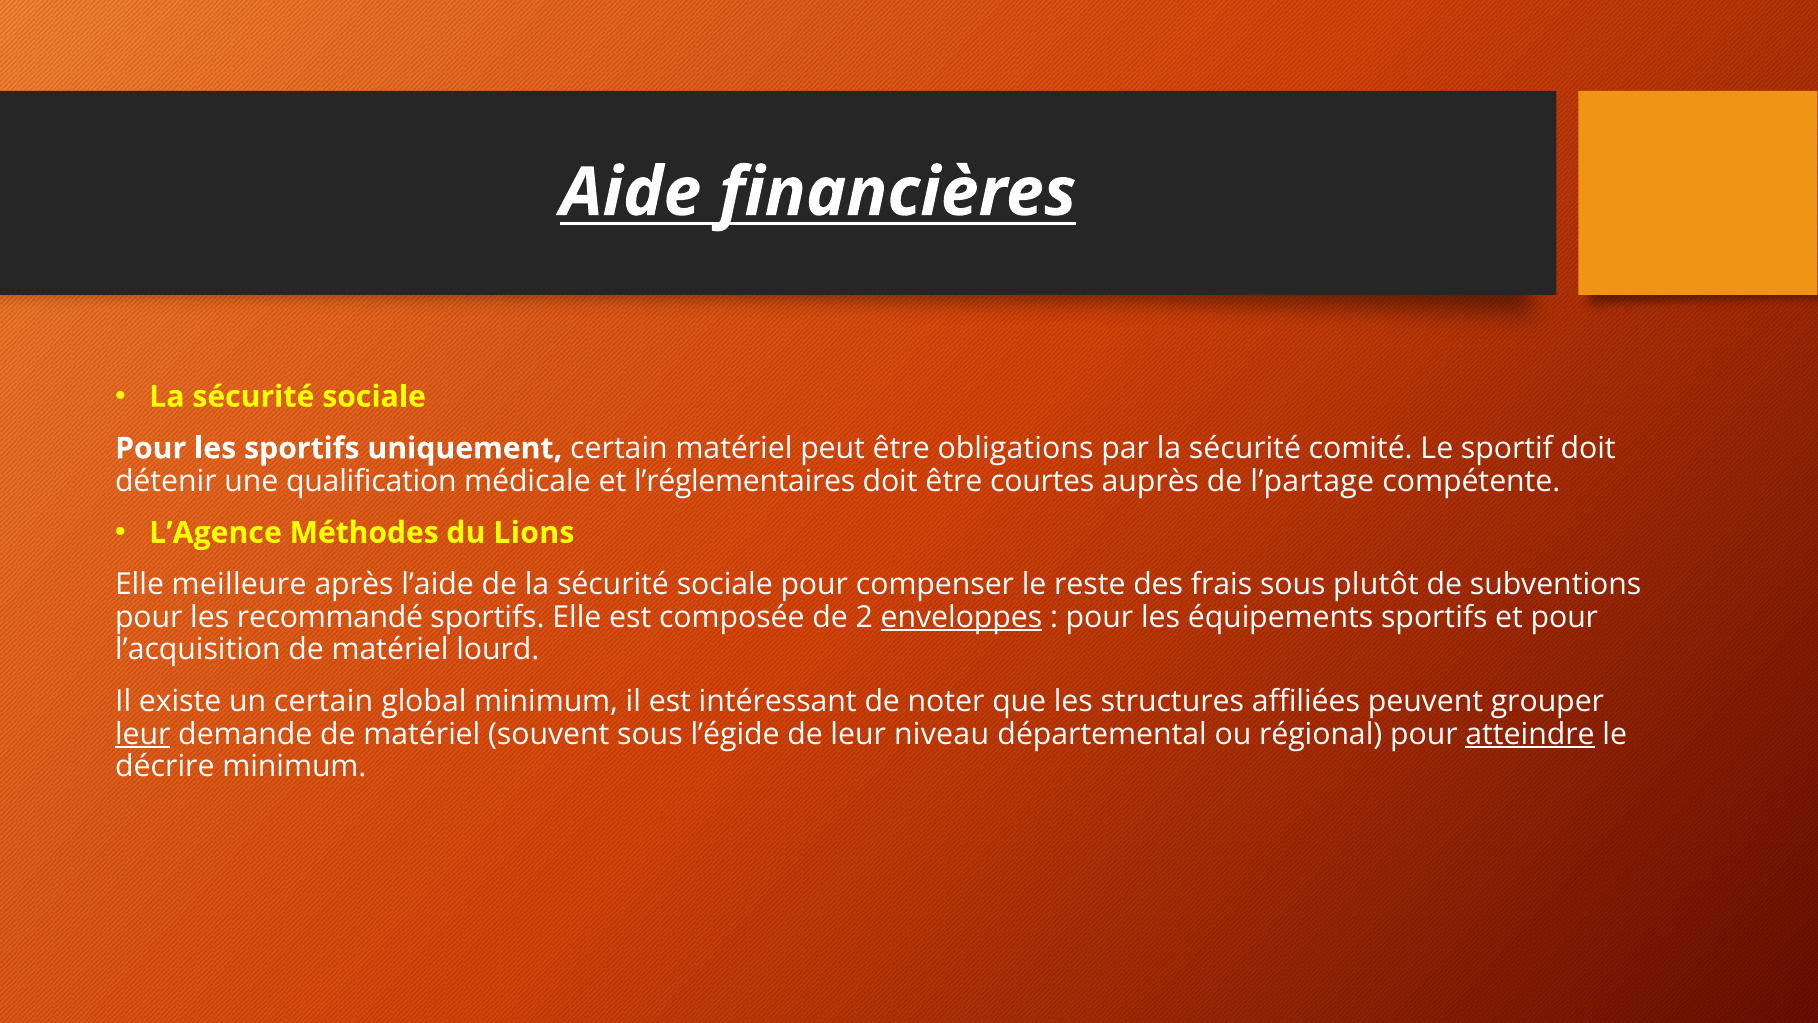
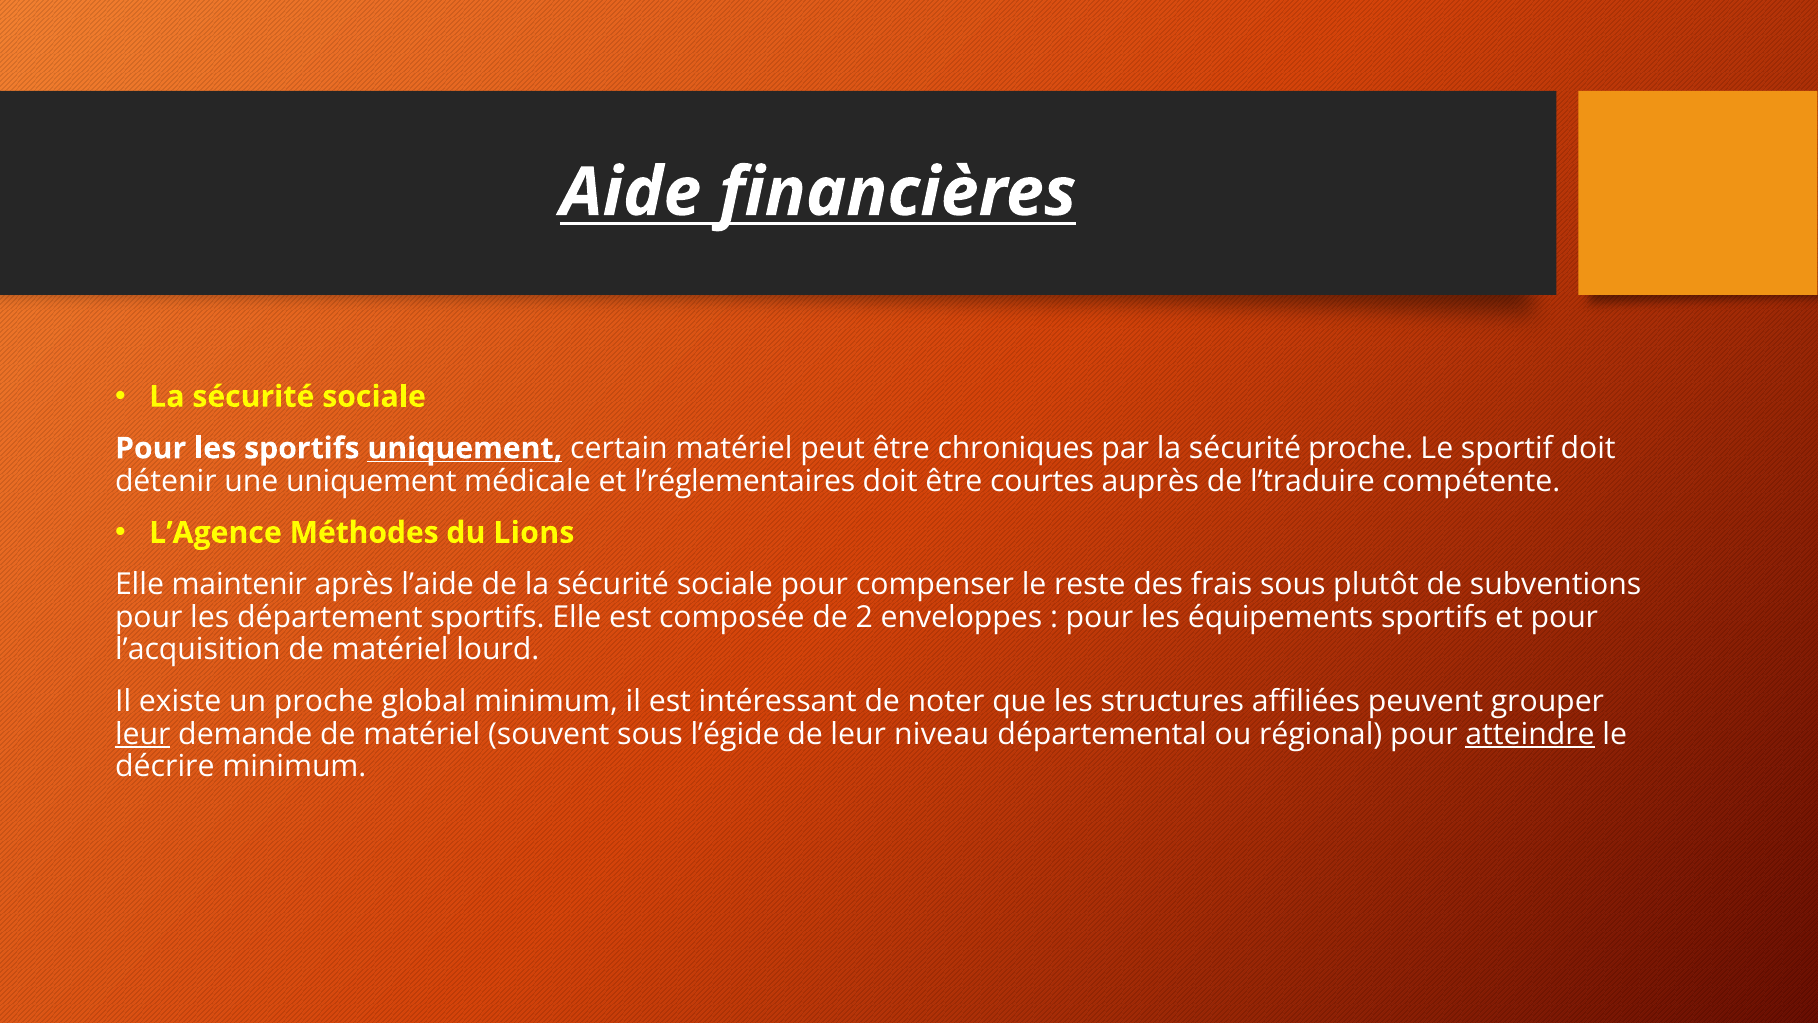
uniquement at (465, 448) underline: none -> present
obligations: obligations -> chroniques
sécurité comité: comité -> proche
une qualification: qualification -> uniquement
l’partage: l’partage -> l’traduire
meilleure: meilleure -> maintenir
recommandé: recommandé -> département
enveloppes underline: present -> none
un certain: certain -> proche
